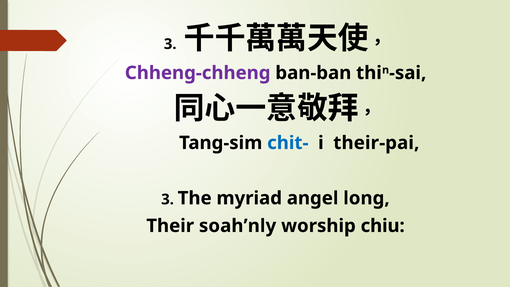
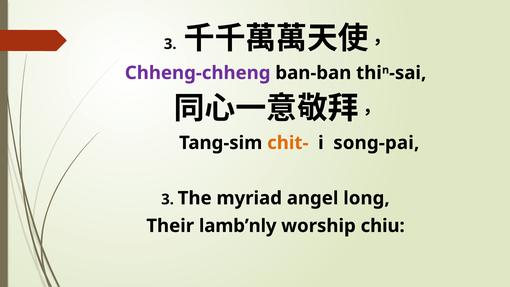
chit- colour: blue -> orange
their-pai: their-pai -> song-pai
soah’nly: soah’nly -> lamb’nly
